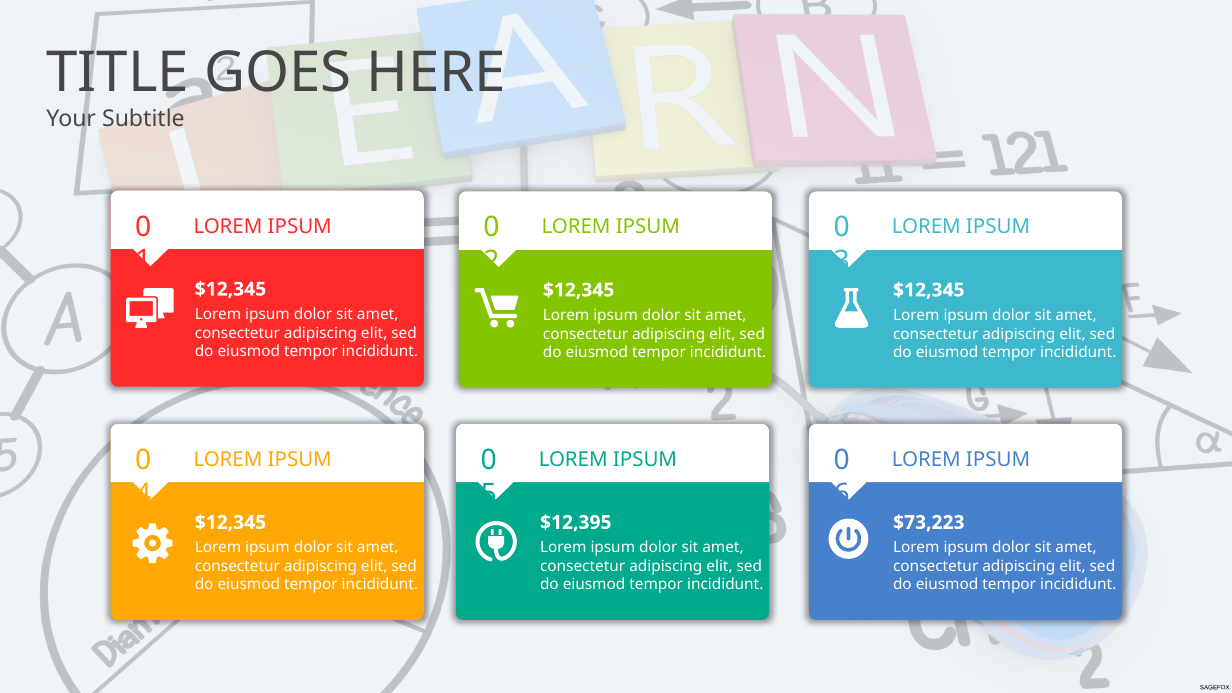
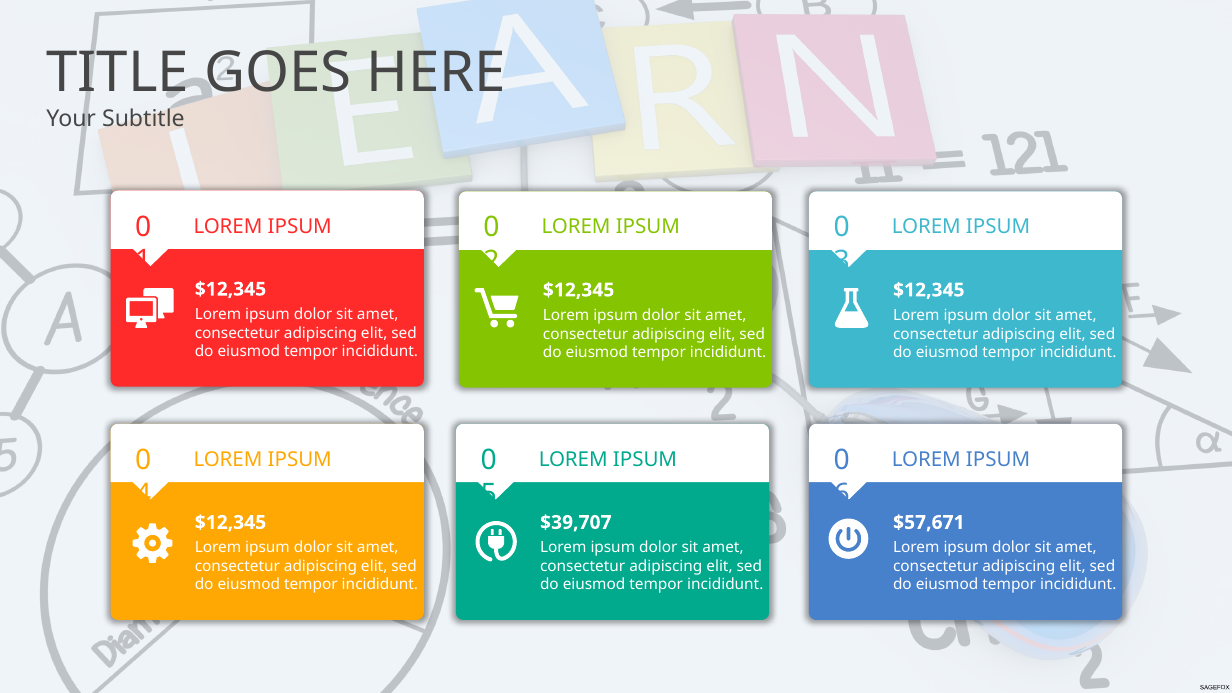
$12,395: $12,395 -> $39,707
$73,223: $73,223 -> $57,671
